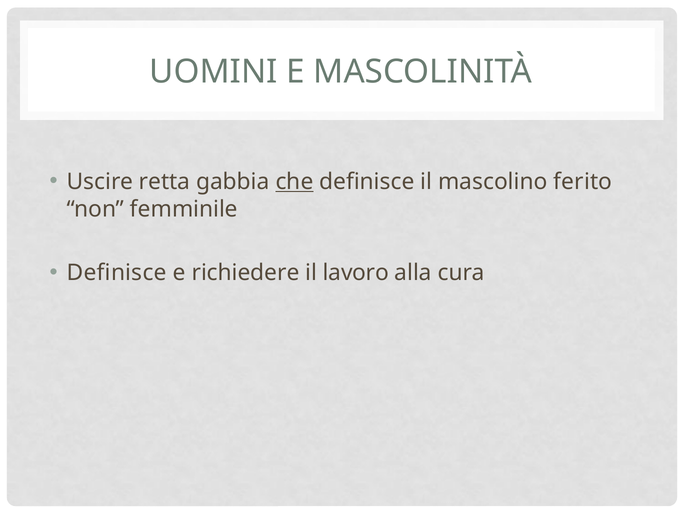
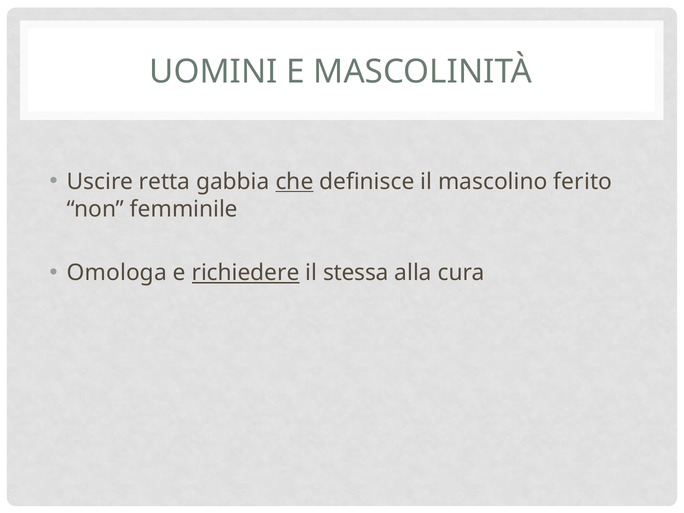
Definisce at (117, 273): Definisce -> Omologa
richiedere underline: none -> present
lavoro: lavoro -> stessa
